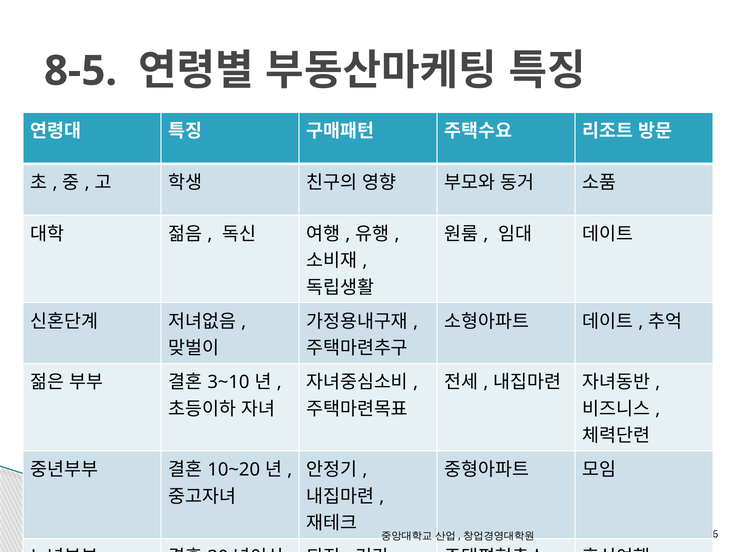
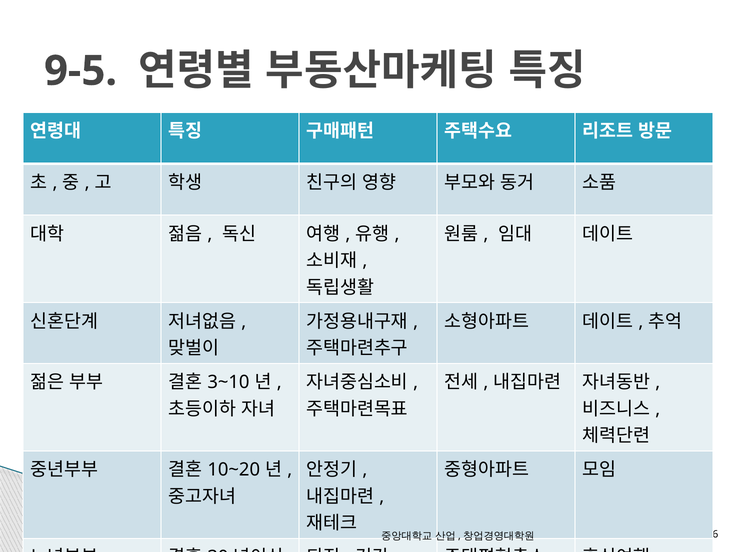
8-5: 8-5 -> 9-5
